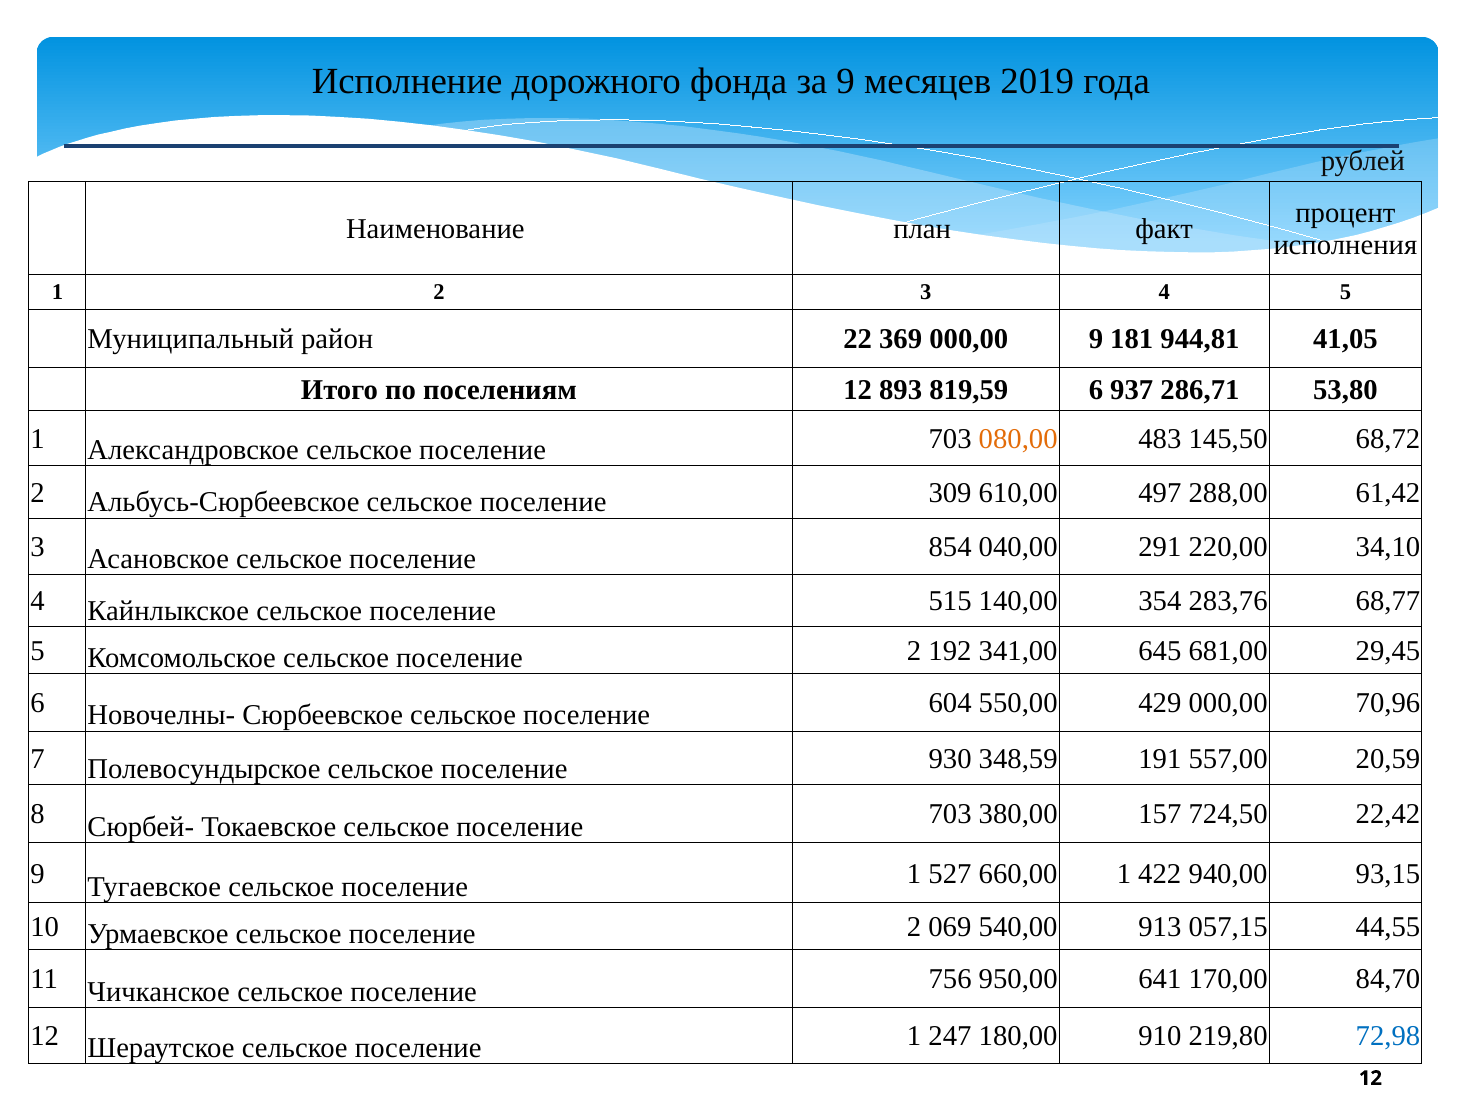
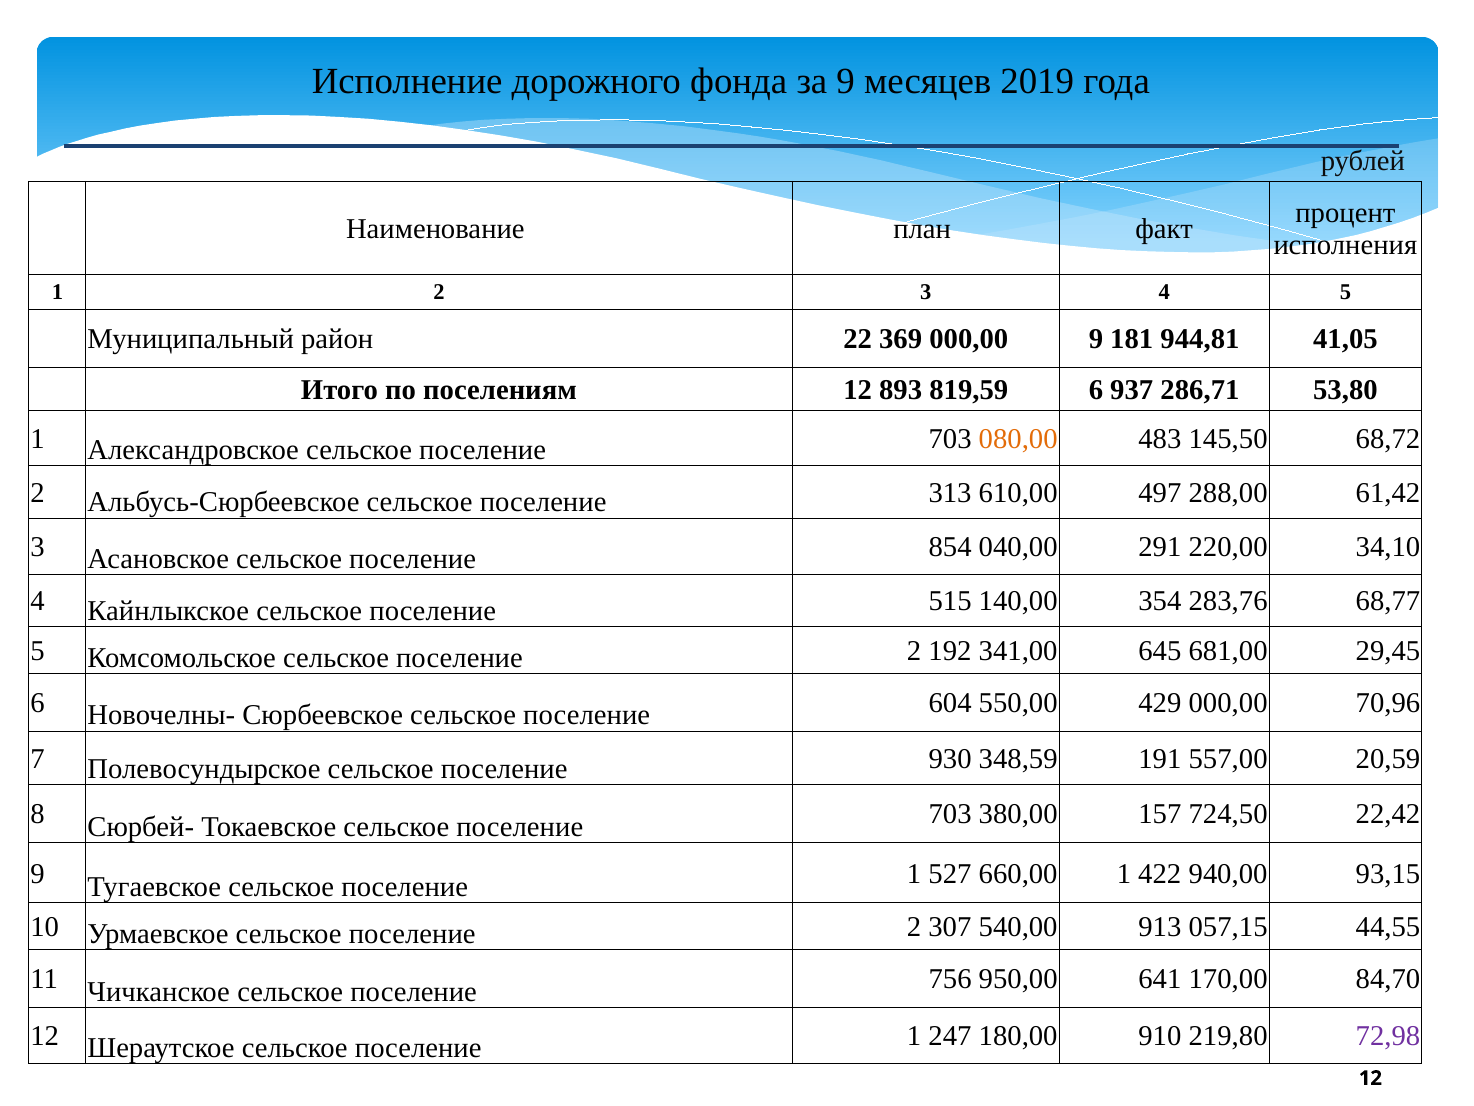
309: 309 -> 313
069: 069 -> 307
72,98 colour: blue -> purple
